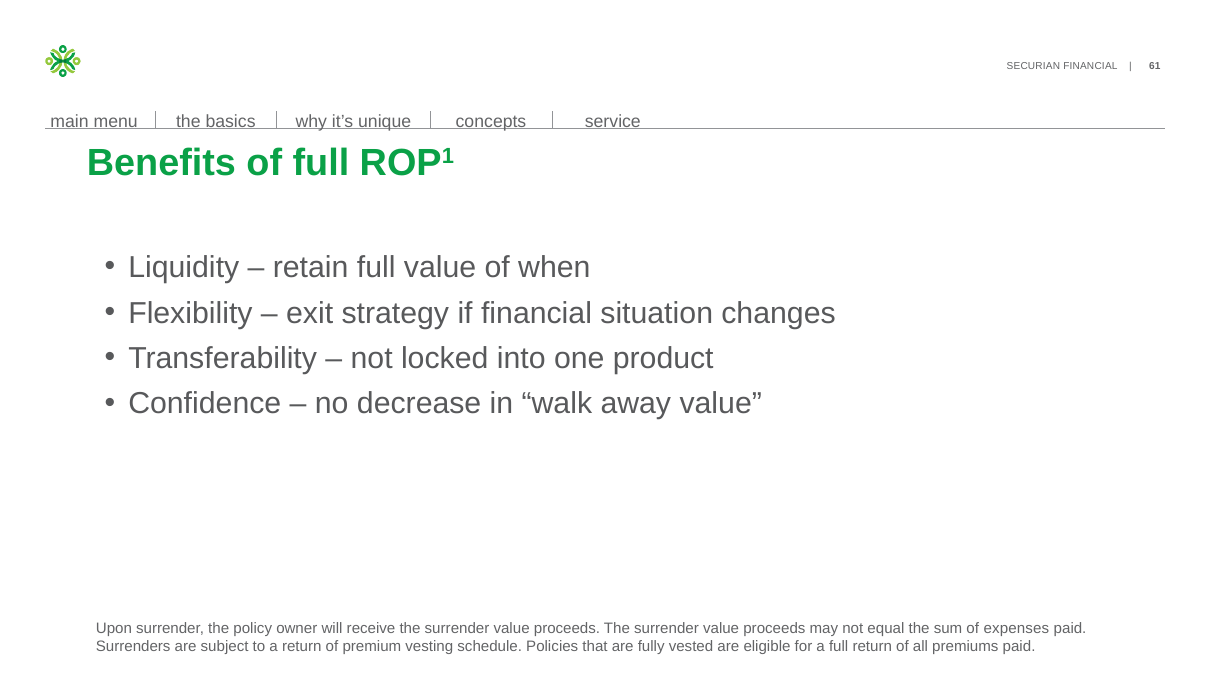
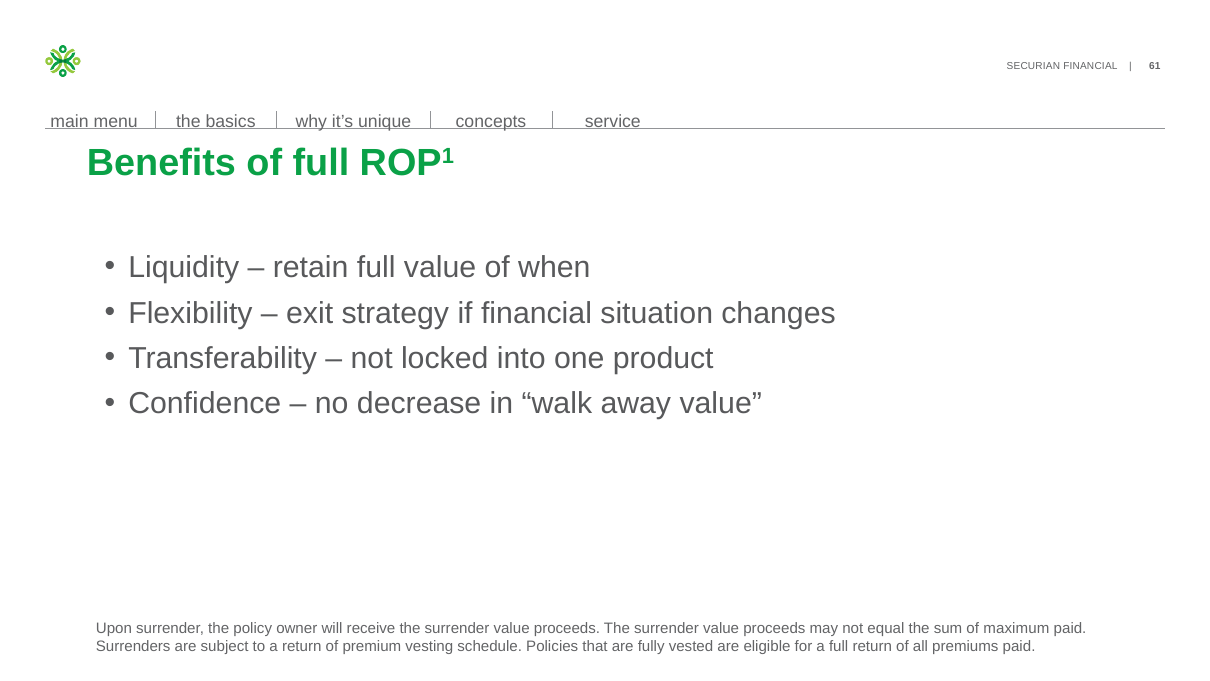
expenses: expenses -> maximum
